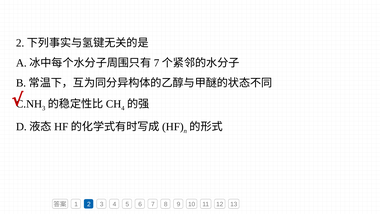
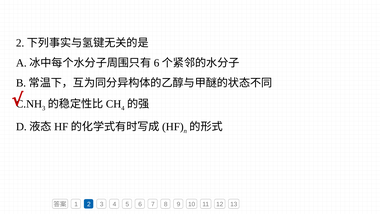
7 at (157, 63): 7 -> 6
